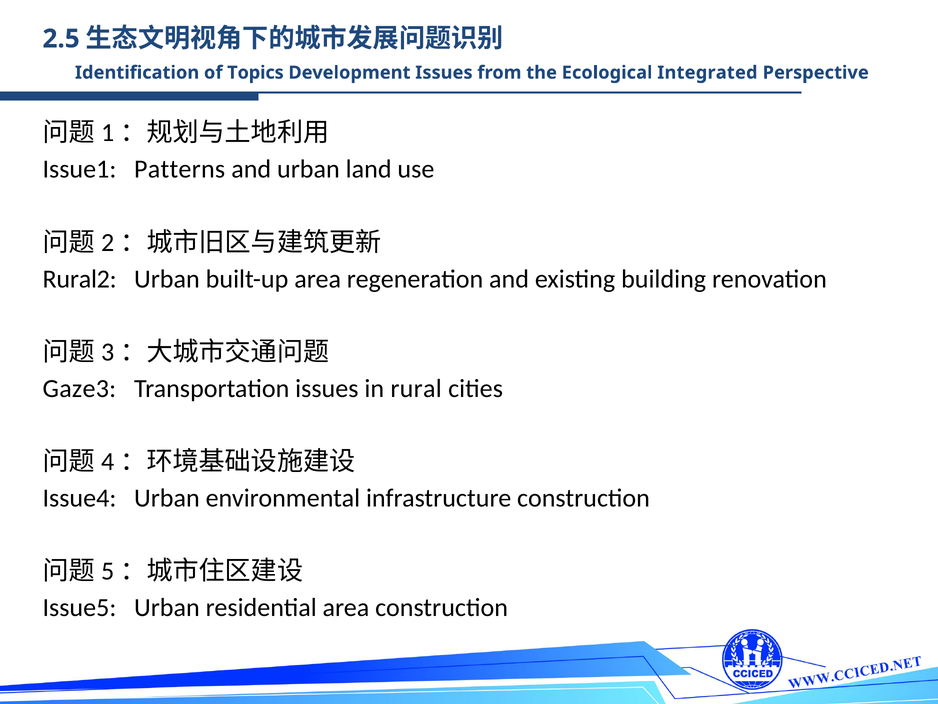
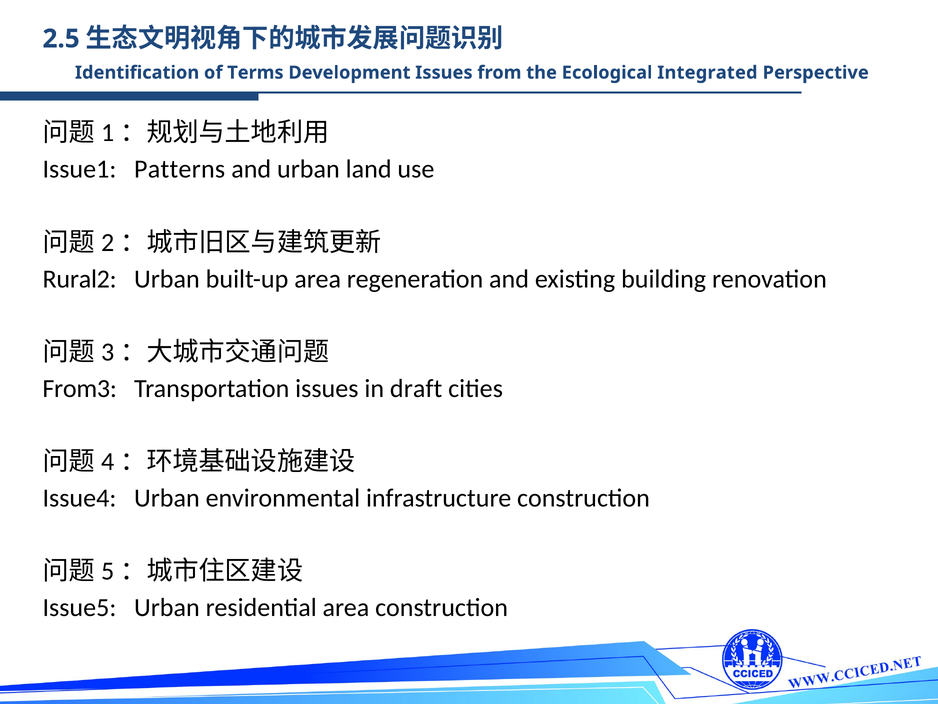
Topics: Topics -> Terms
Gaze3: Gaze3 -> From3
rural: rural -> draft
